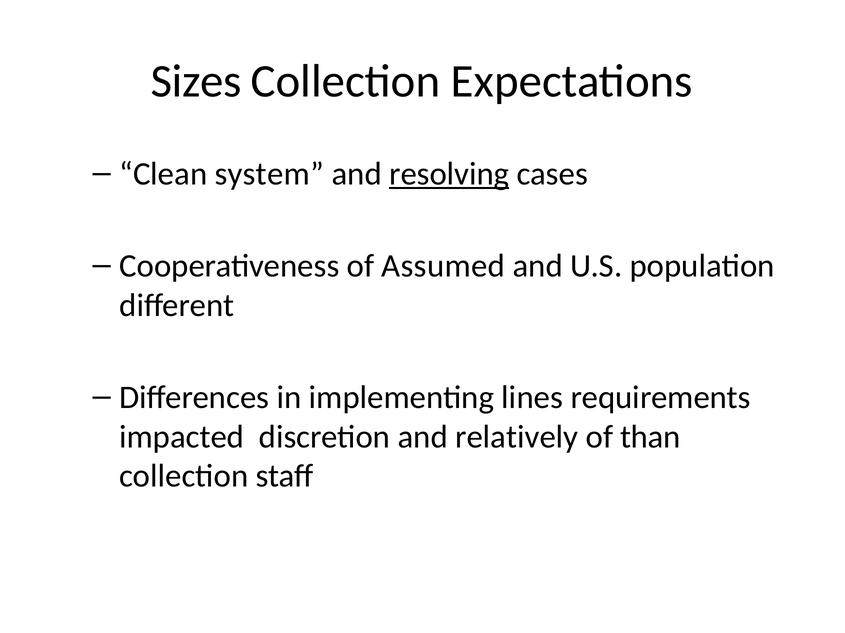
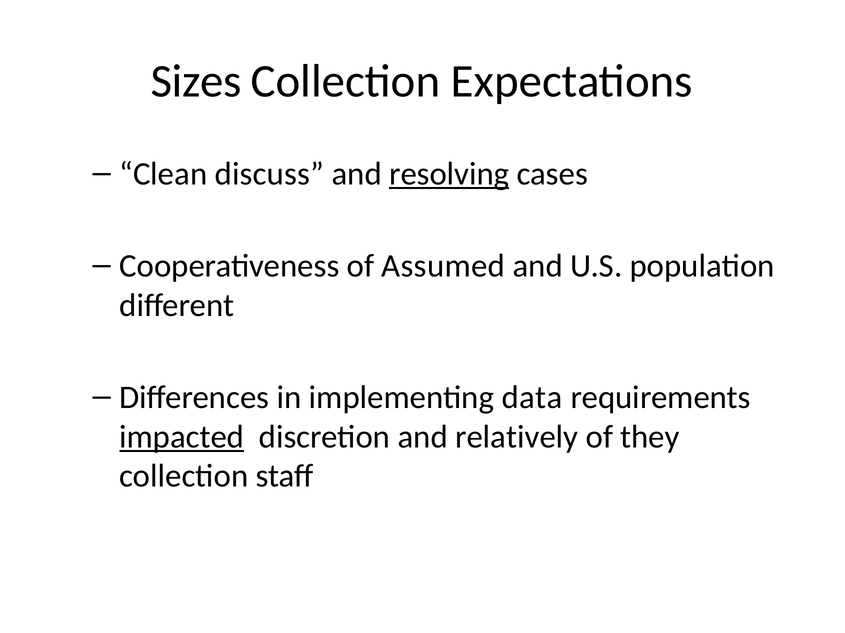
system: system -> discuss
lines: lines -> data
impacted underline: none -> present
than: than -> they
